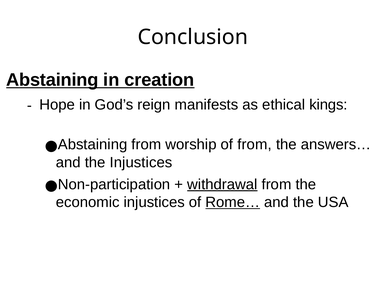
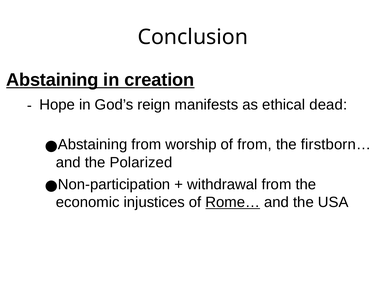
kings: kings -> dead
answers…: answers… -> firstborn…
the Injustices: Injustices -> Polarized
withdrawal underline: present -> none
